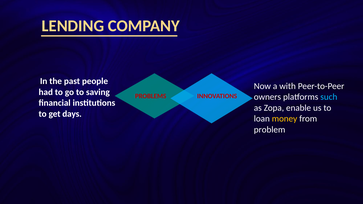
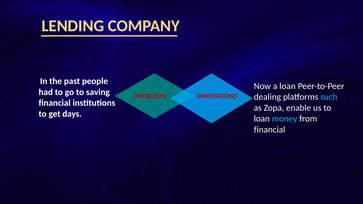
a with: with -> loan
owners: owners -> dealing
money colour: yellow -> light blue
problem at (270, 130): problem -> financial
